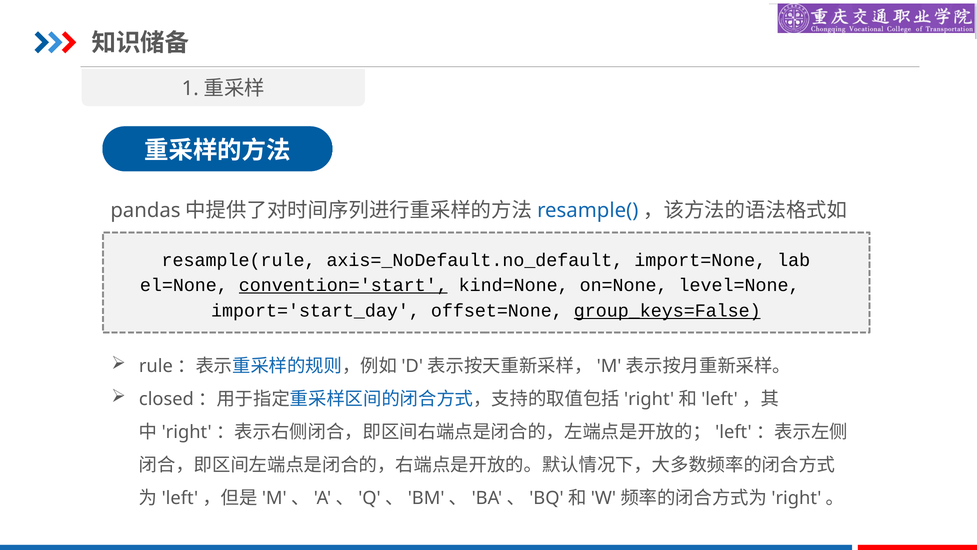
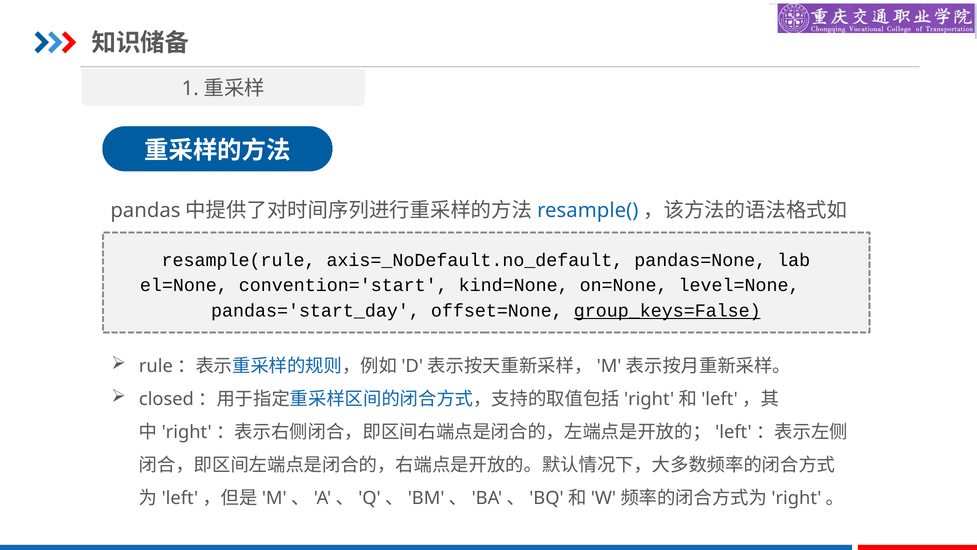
import=None: import=None -> pandas=None
convention='start underline: present -> none
import='start_day: import='start_day -> pandas='start_day
